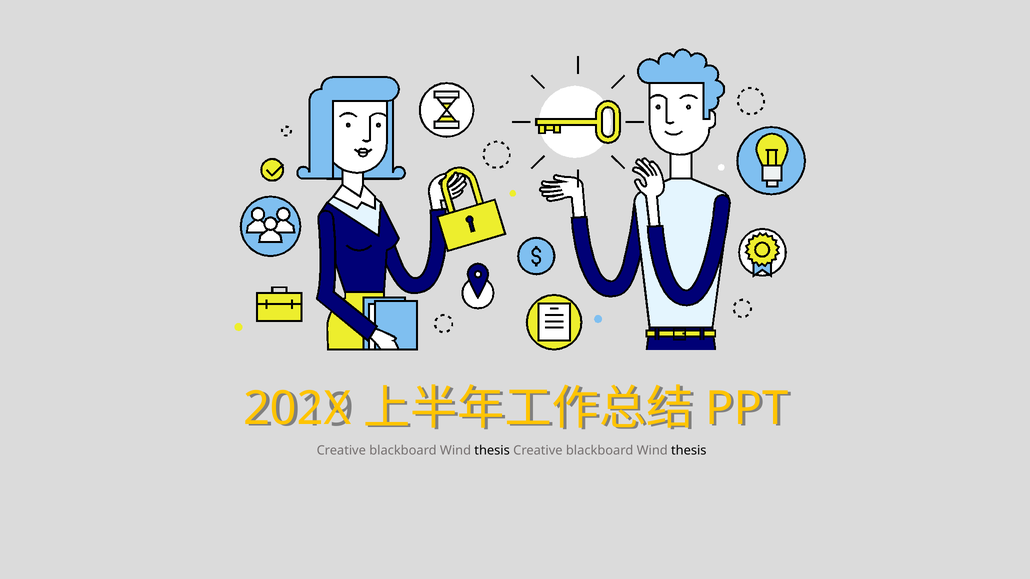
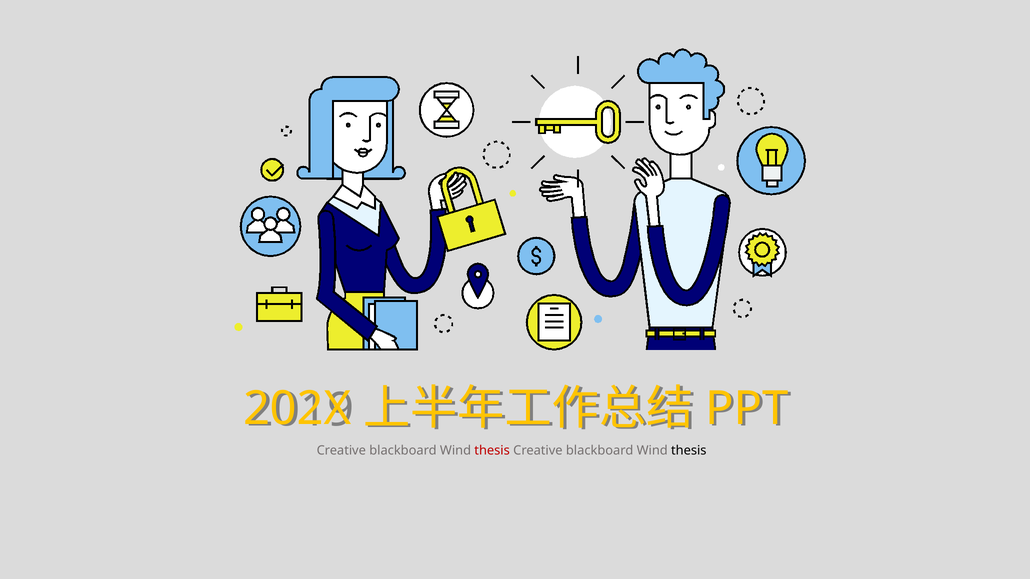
thesis at (492, 451) colour: black -> red
